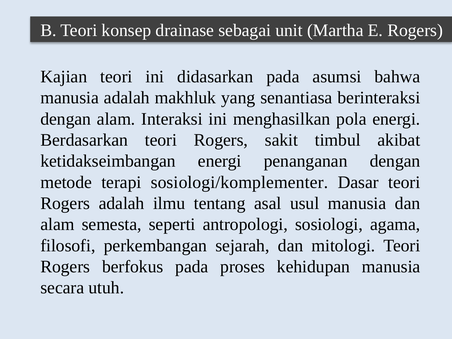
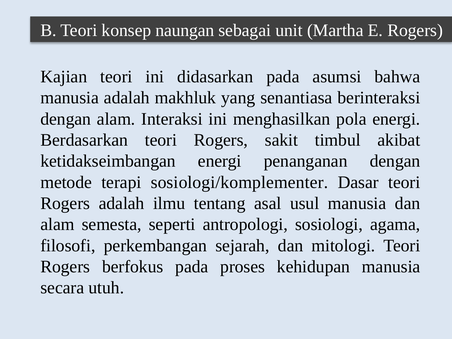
drainase: drainase -> naungan
